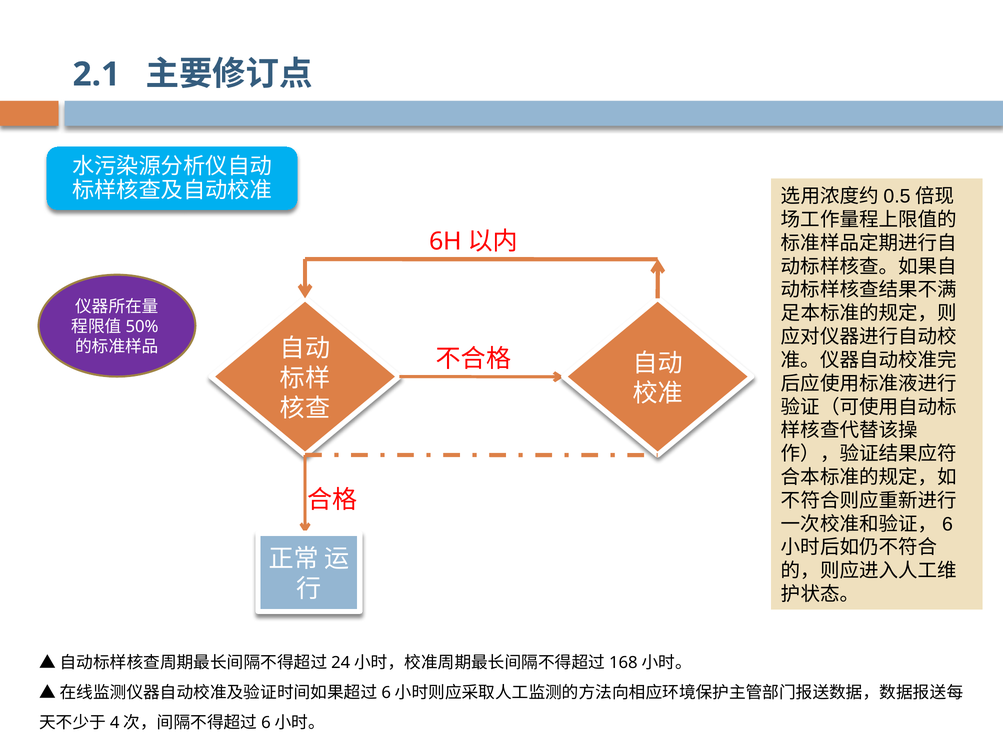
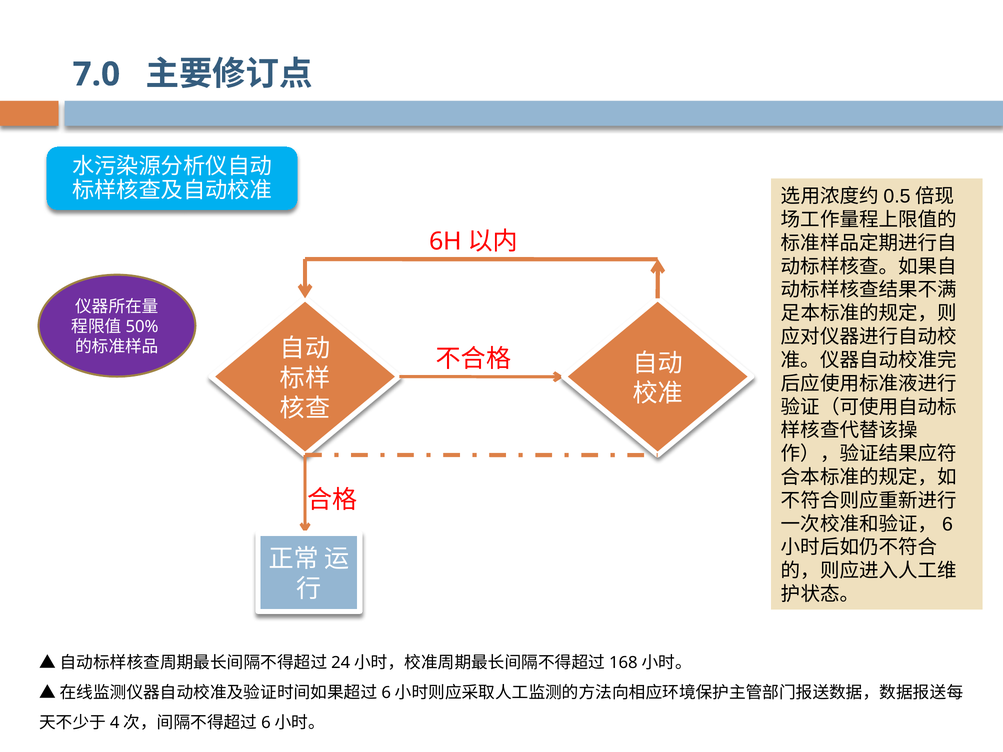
2.1: 2.1 -> 7.0
